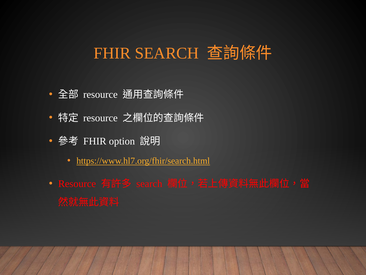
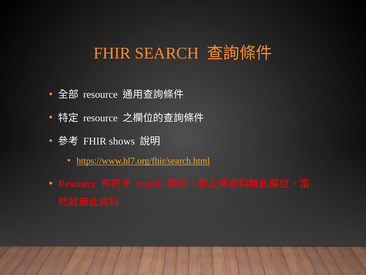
option: option -> shows
